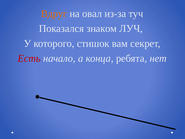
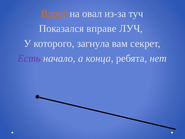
знаком: знаком -> вправе
стишок: стишок -> загнула
Есть colour: red -> purple
